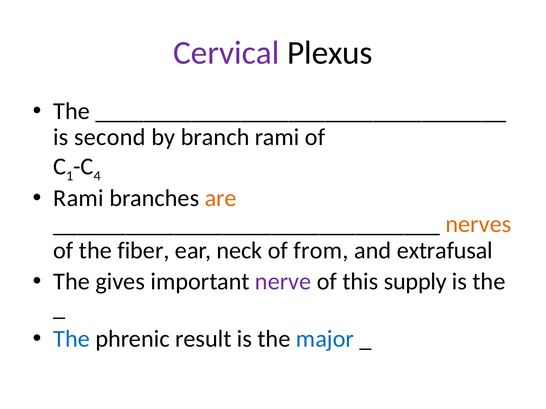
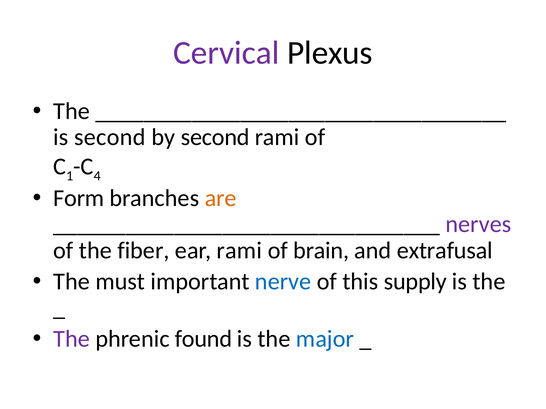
by branch: branch -> second
Rami at (79, 198): Rami -> Form
nerves colour: orange -> purple
ear neck: neck -> rami
from: from -> brain
gives: gives -> must
nerve colour: purple -> blue
The at (72, 339) colour: blue -> purple
result: result -> found
